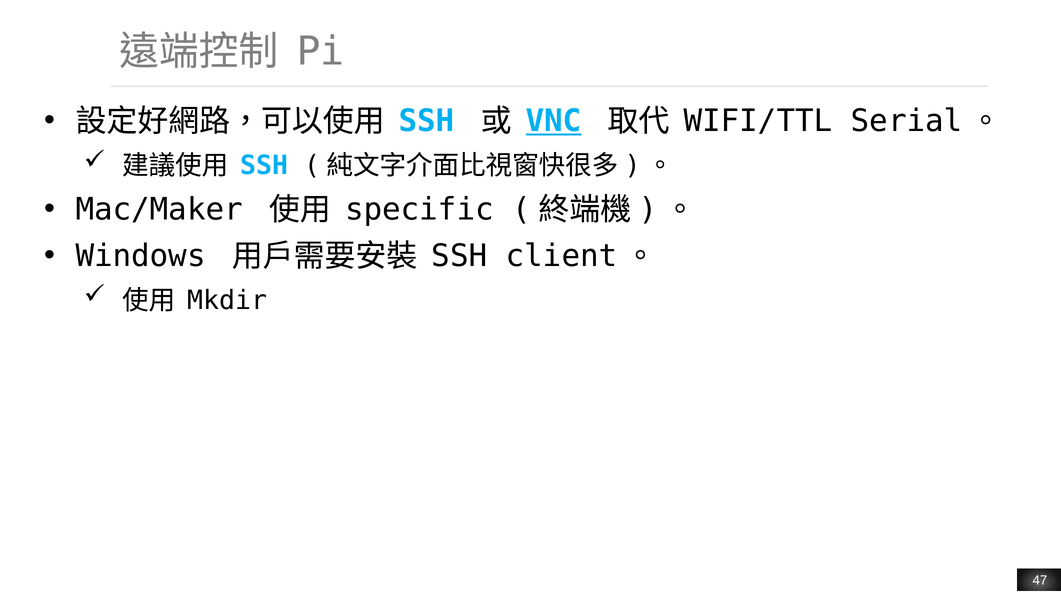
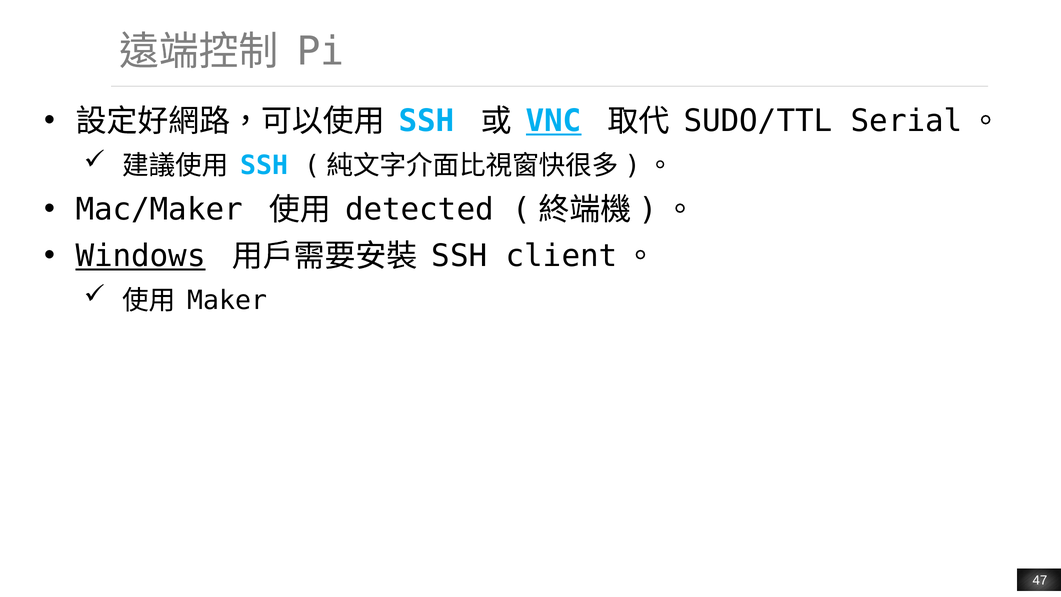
WIFI/TTL: WIFI/TTL -> SUDO/TTL
specific: specific -> detected
Windows underline: none -> present
Mkdir: Mkdir -> Maker
